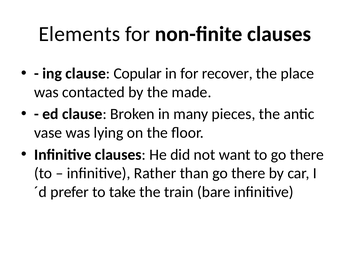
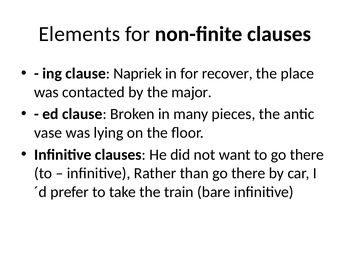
Copular: Copular -> Napriek
made: made -> major
